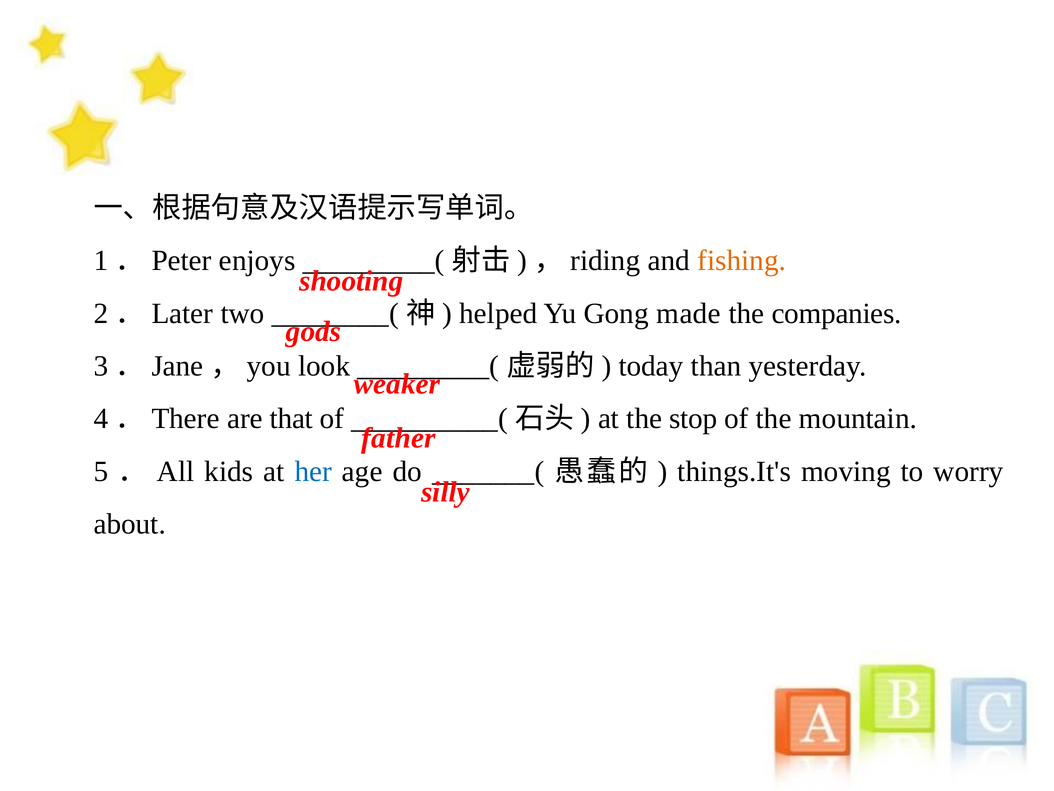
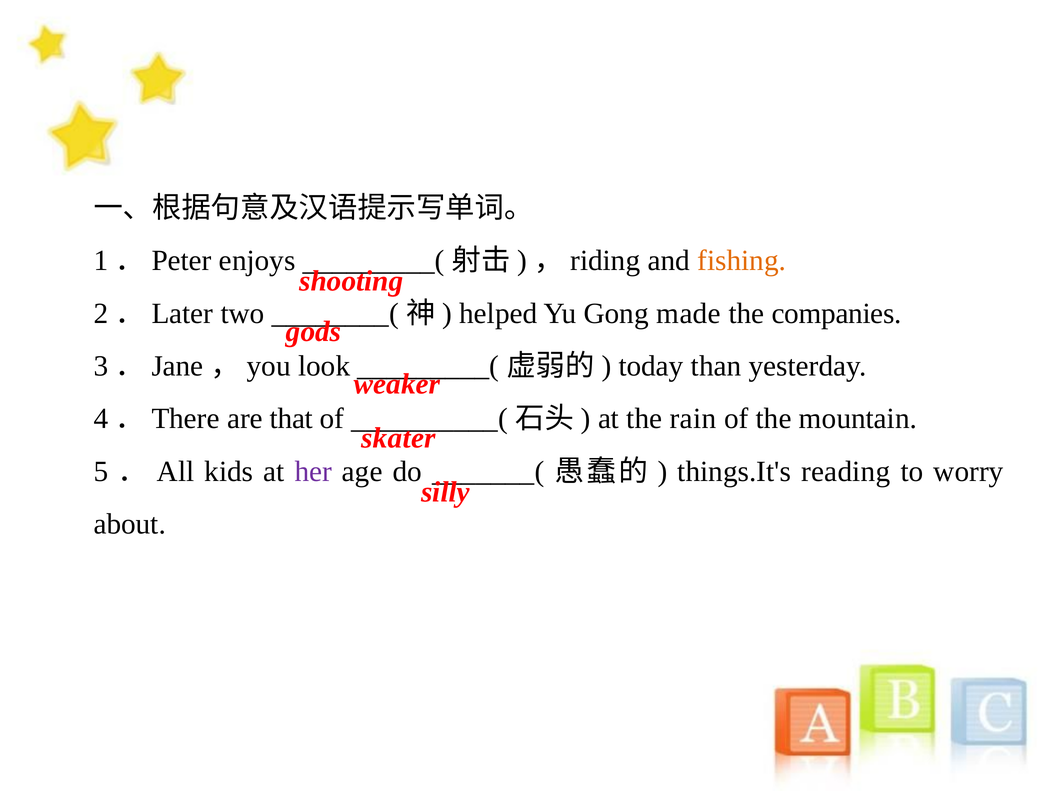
stop: stop -> rain
father: father -> skater
her colour: blue -> purple
moving: moving -> reading
